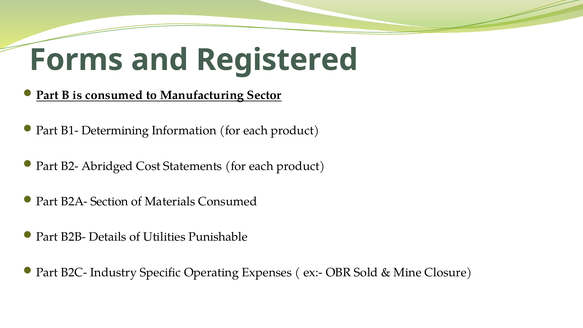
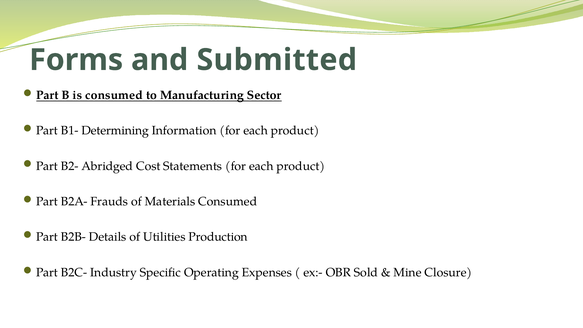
Registered: Registered -> Submitted
Section: Section -> Frauds
Punishable: Punishable -> Production
